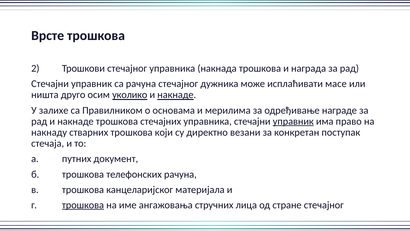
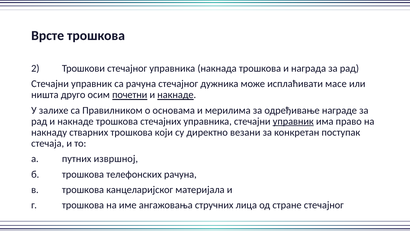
уколико: уколико -> почетни
документ: документ -> извршној
трошкова at (83, 205) underline: present -> none
